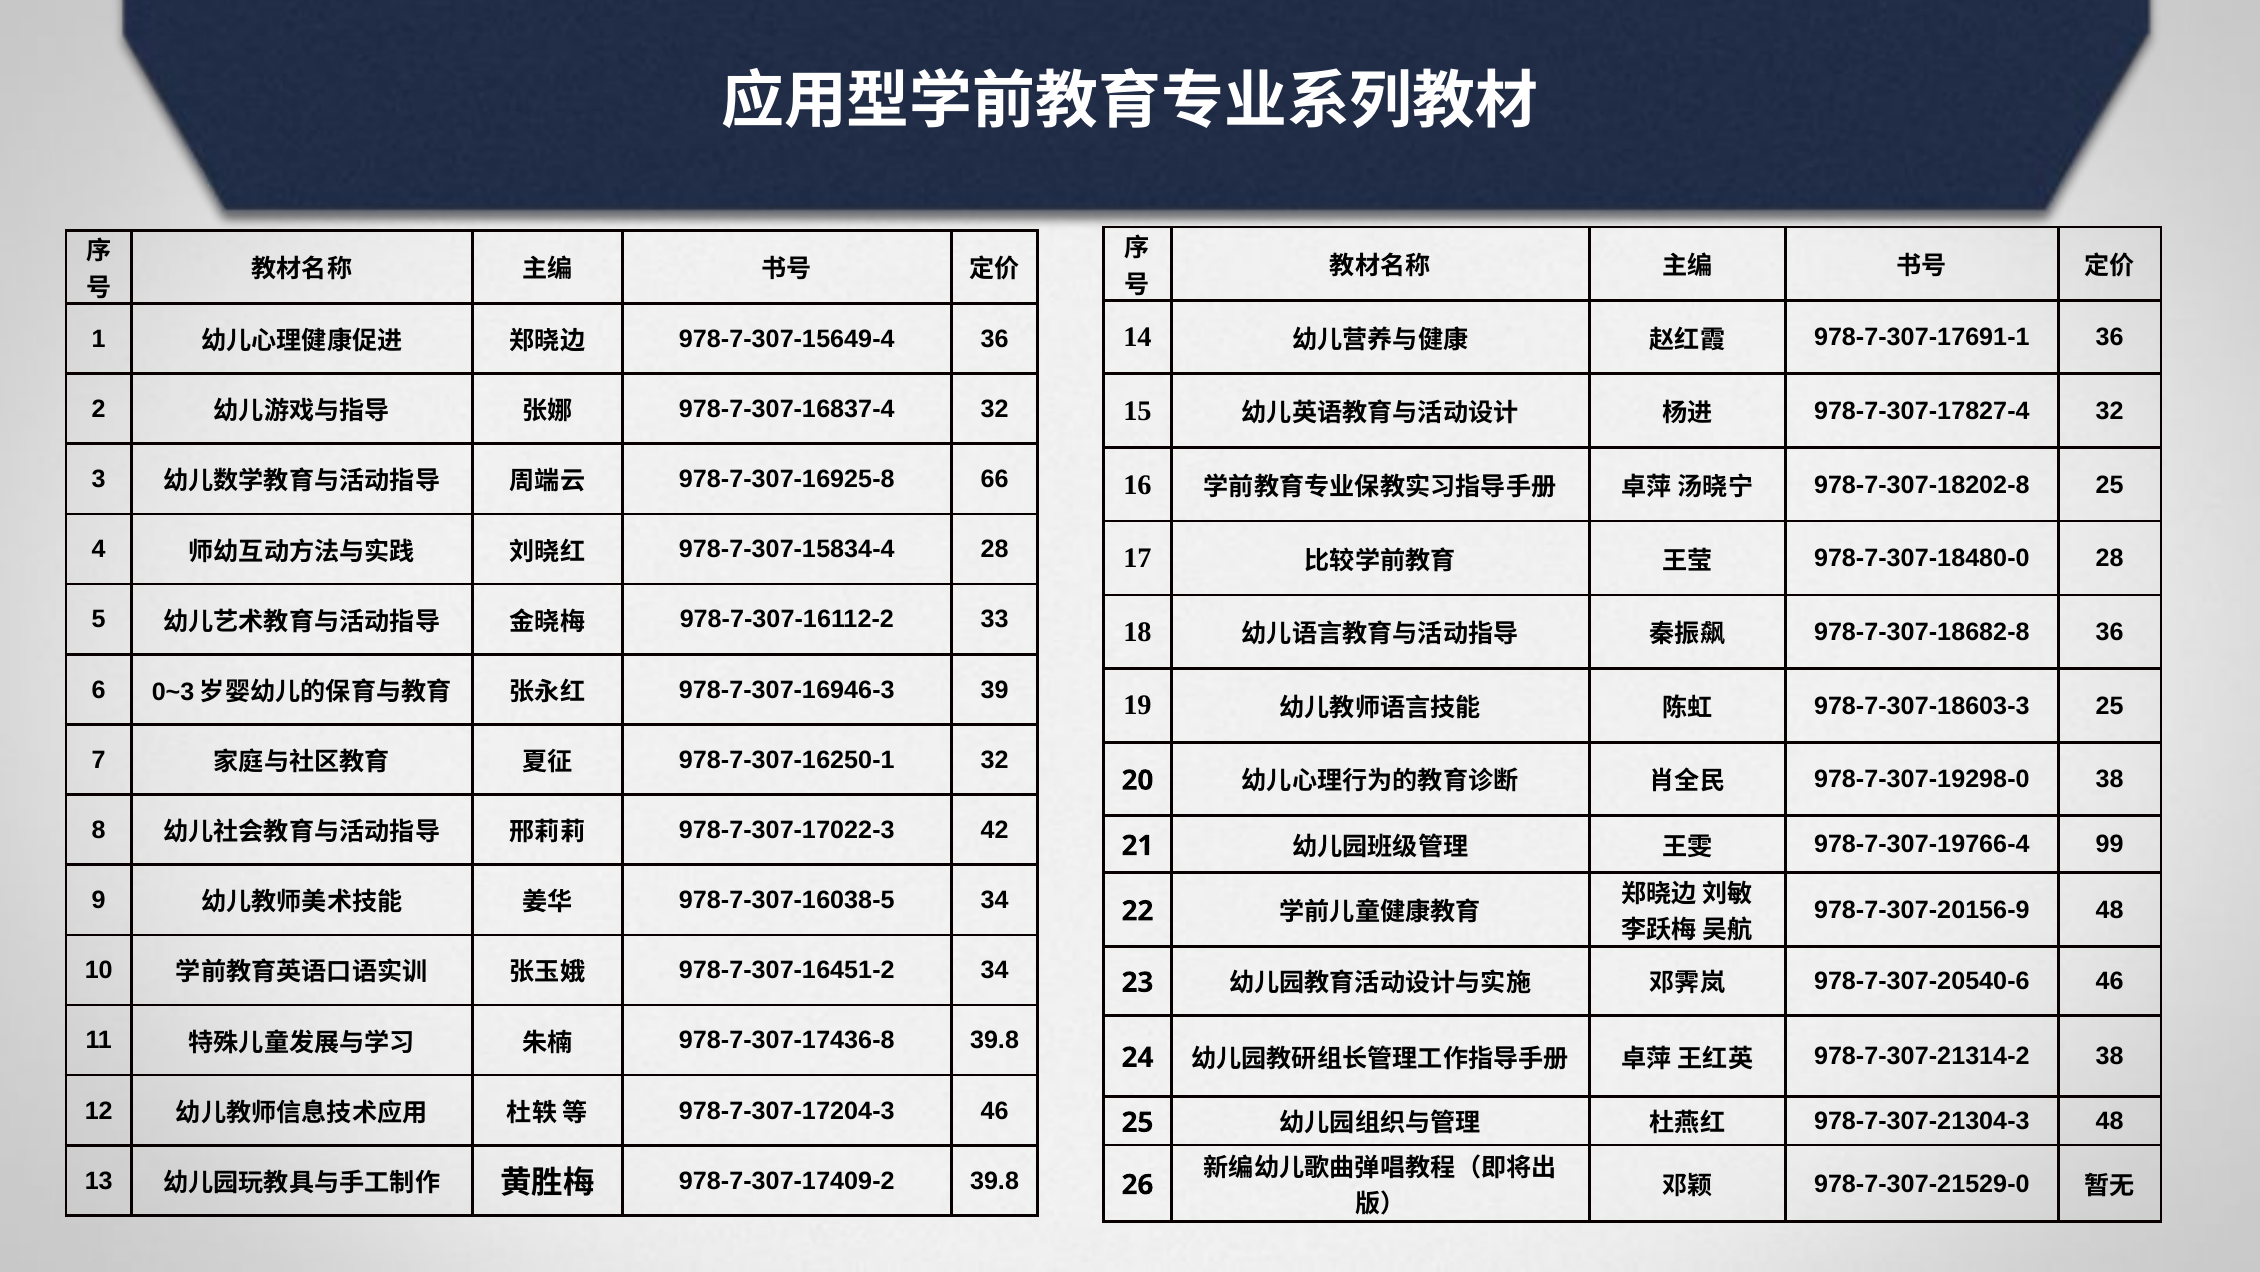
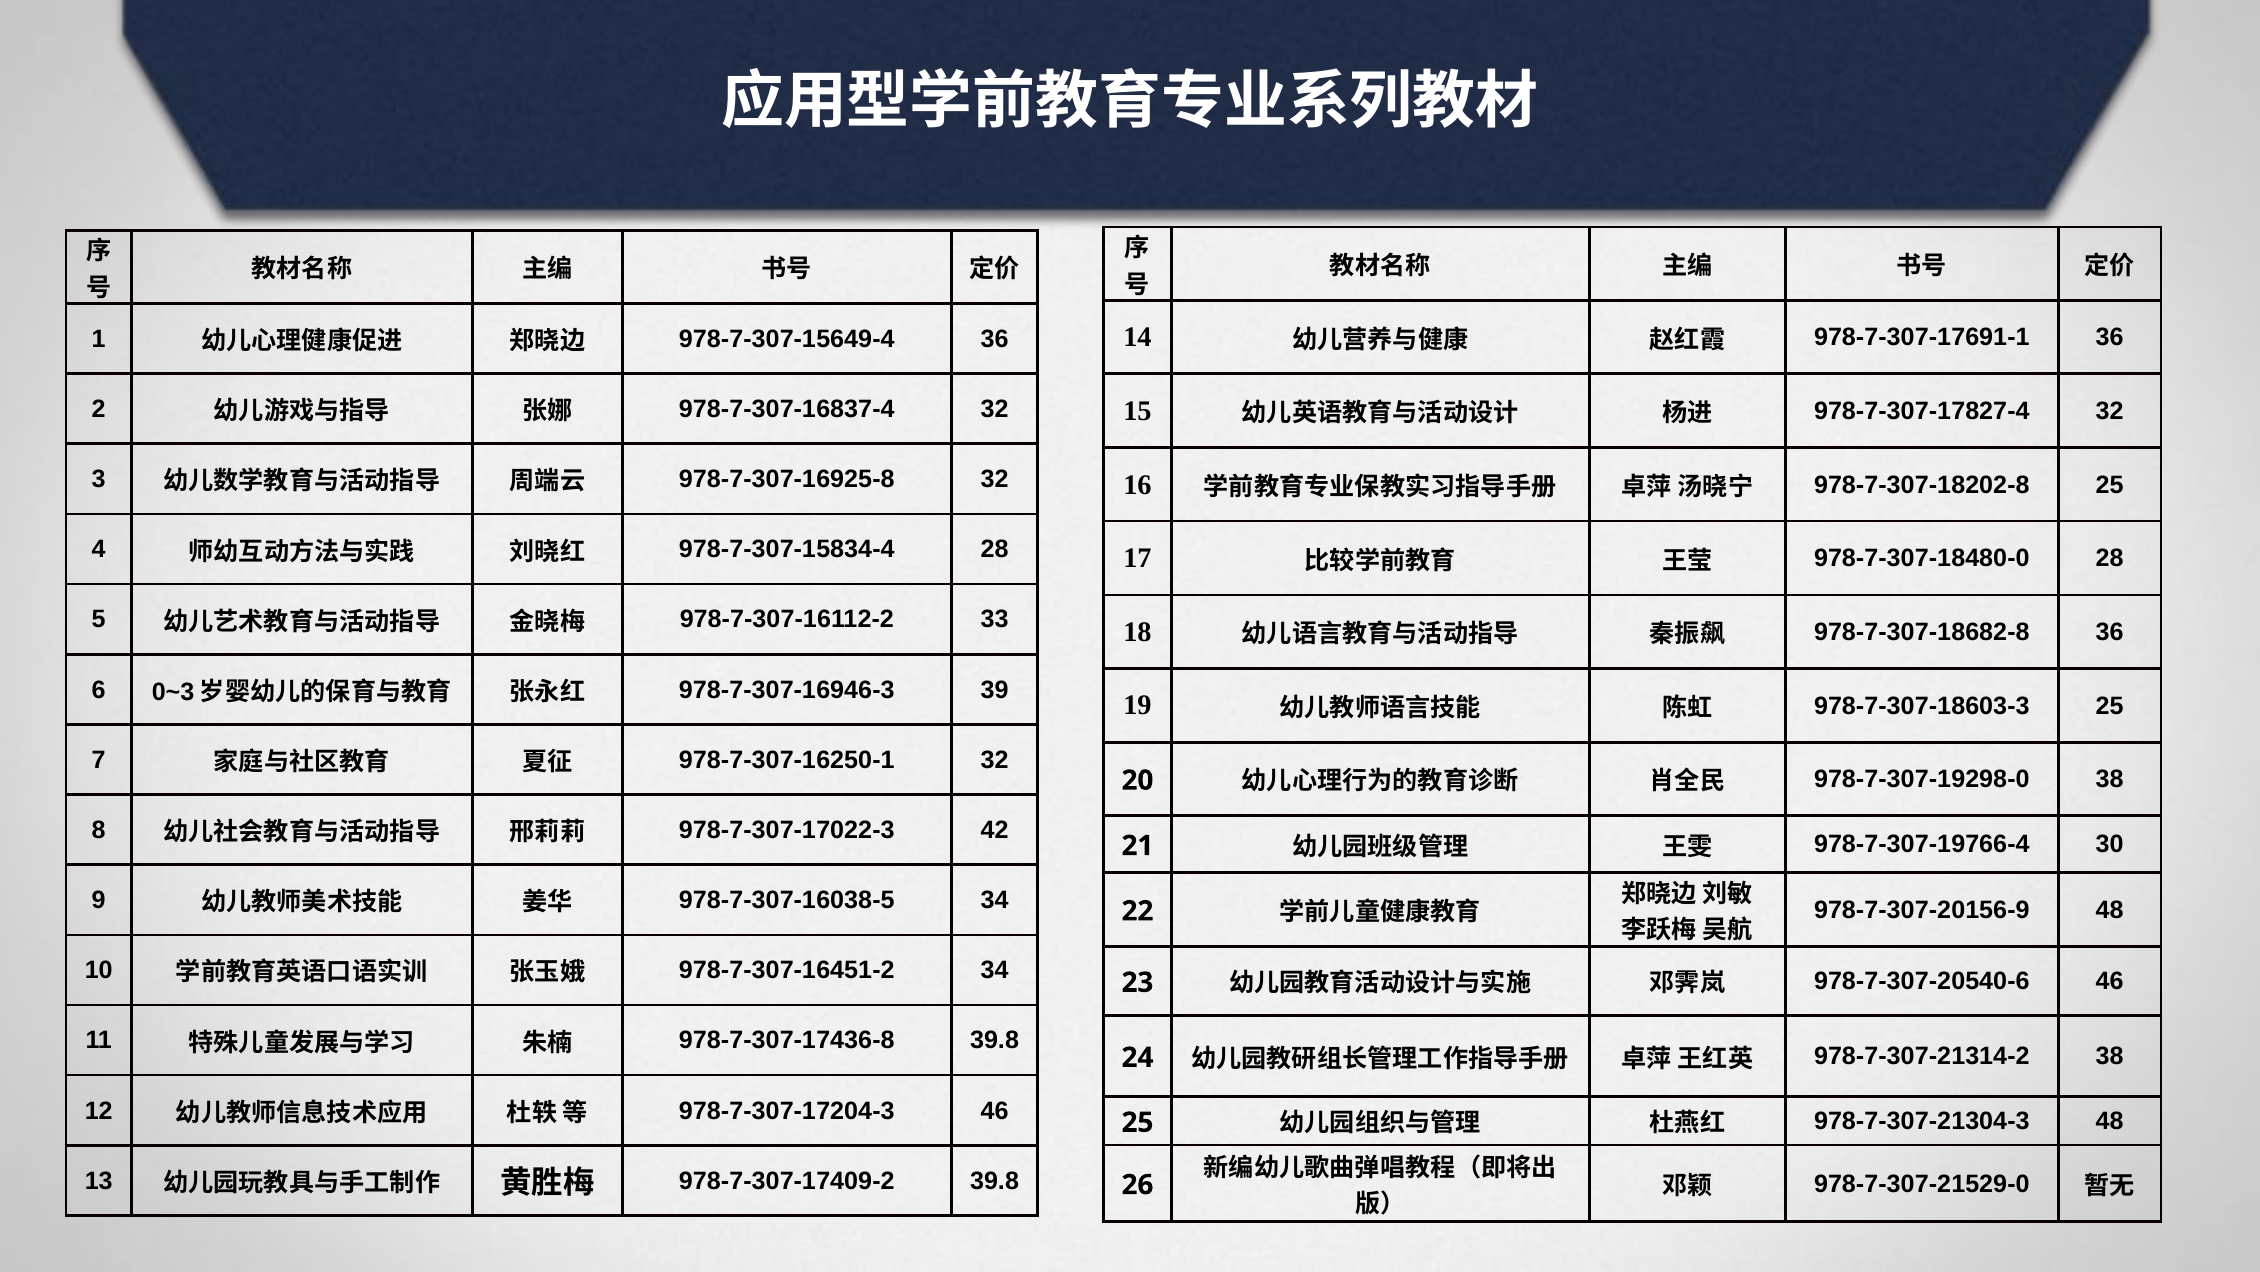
978-7-307-16925-8 66: 66 -> 32
99: 99 -> 30
